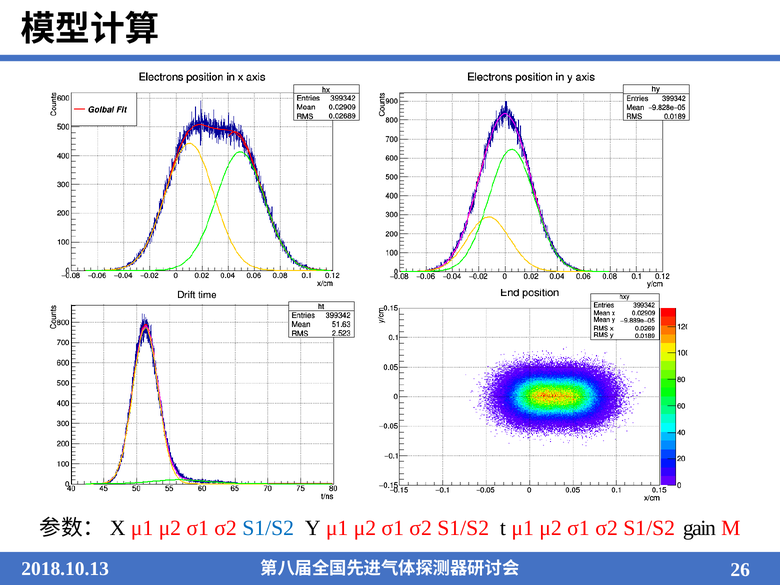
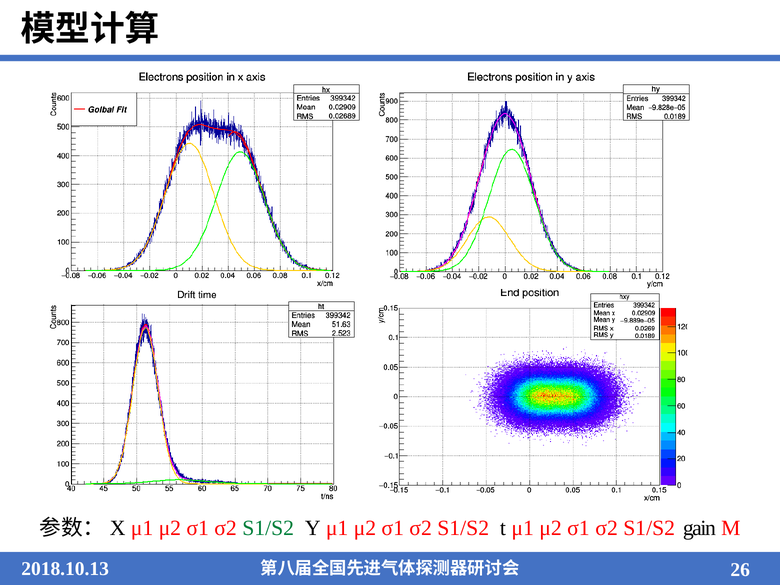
S1/S2 at (268, 528) colour: blue -> green
